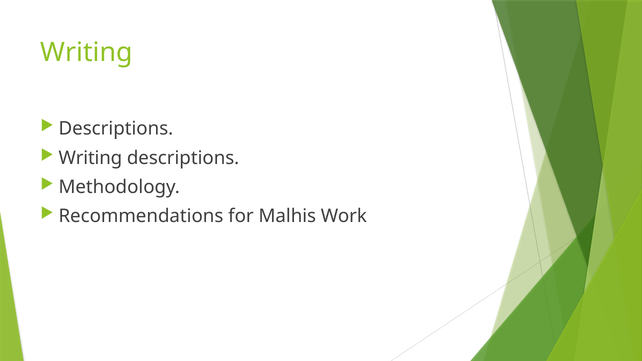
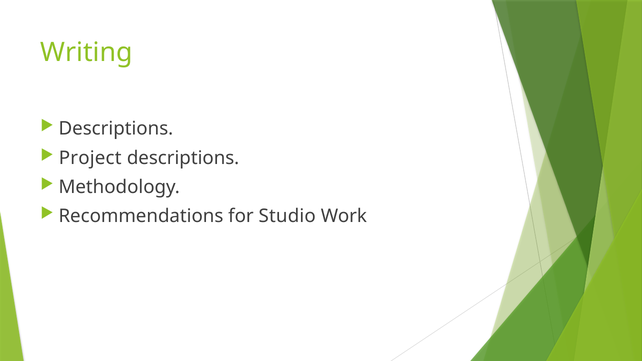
Writing at (90, 158): Writing -> Project
Malhis: Malhis -> Studio
